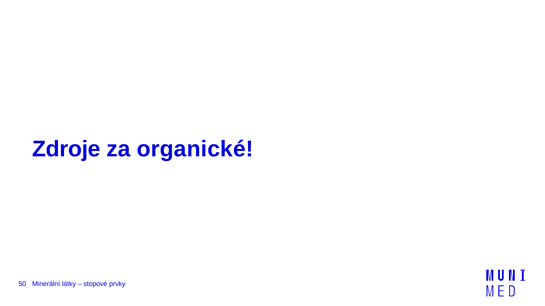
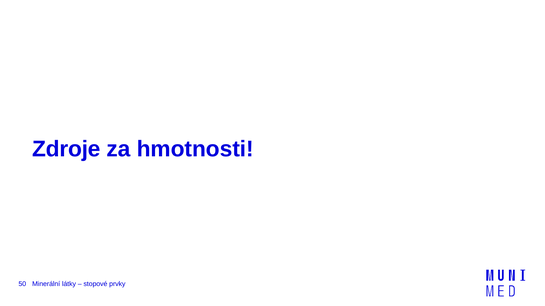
organické: organické -> hmotnosti
